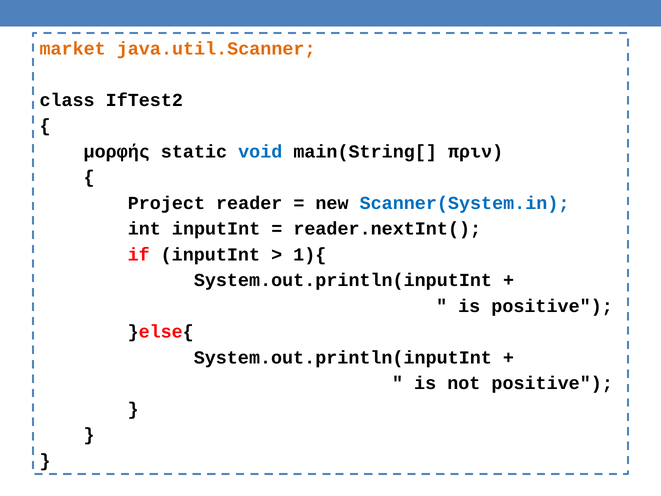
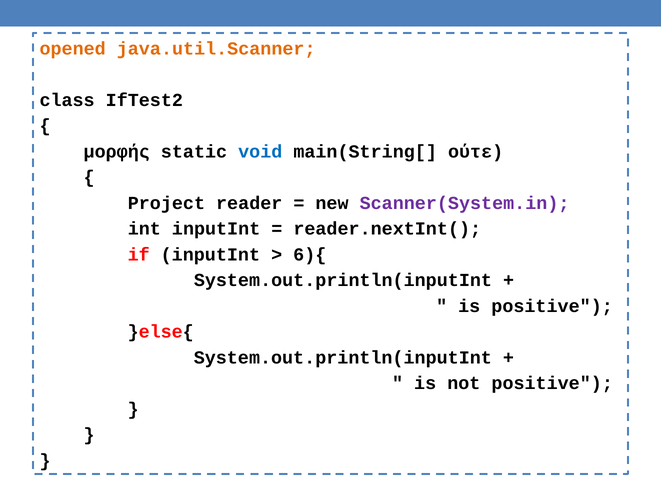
market: market -> opened
πριν: πριν -> ούτε
Scanner(System.in colour: blue -> purple
1){: 1){ -> 6){
